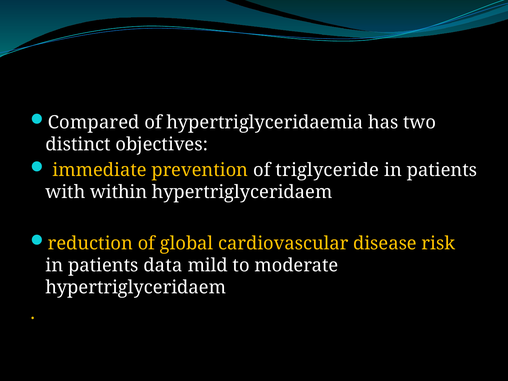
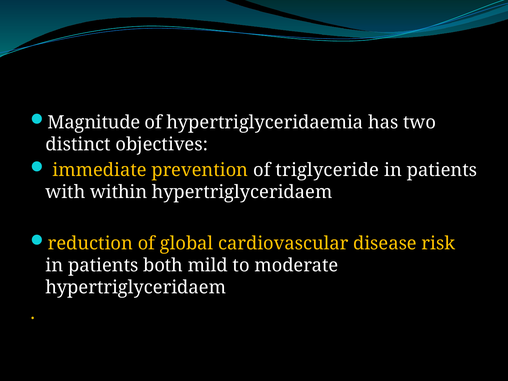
Compared: Compared -> Magnitude
data: data -> both
